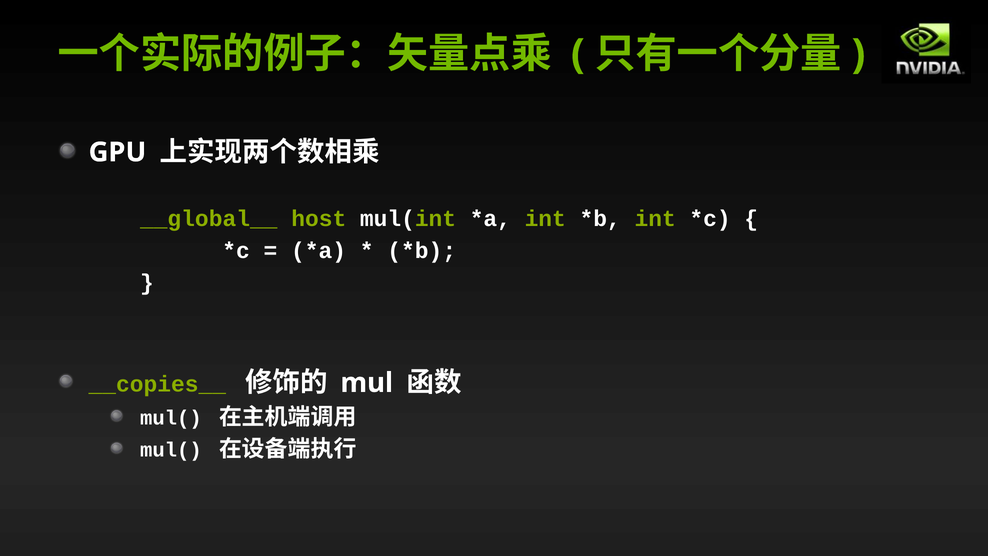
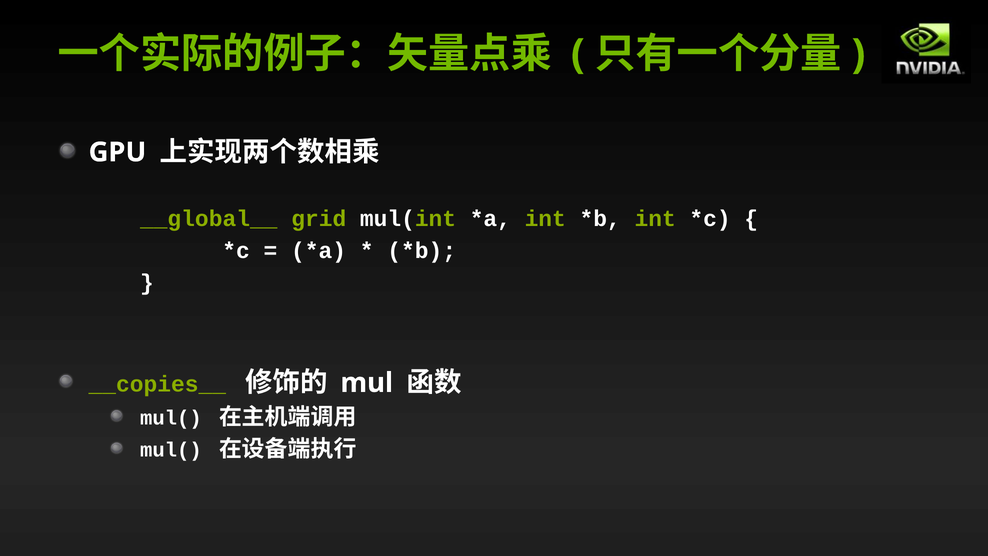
host: host -> grid
